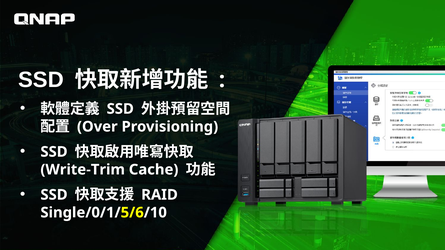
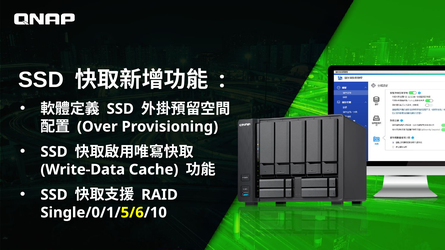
Write-Trim: Write-Trim -> Write-Data
